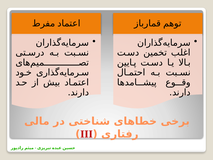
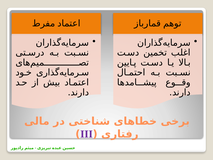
III colour: red -> purple
